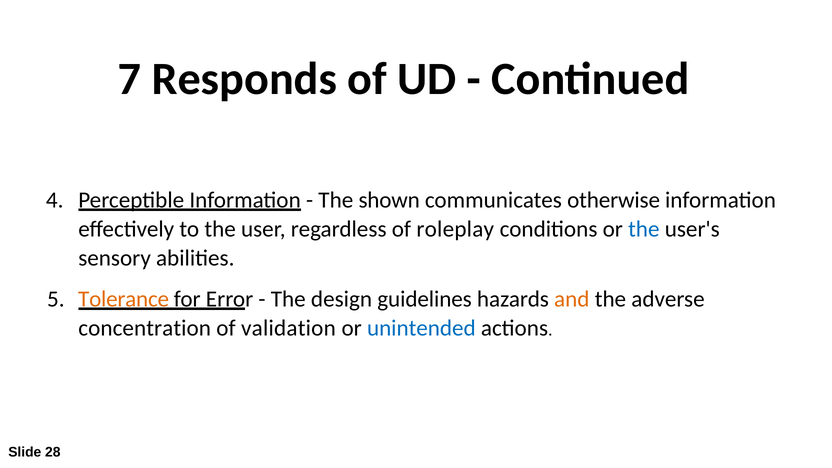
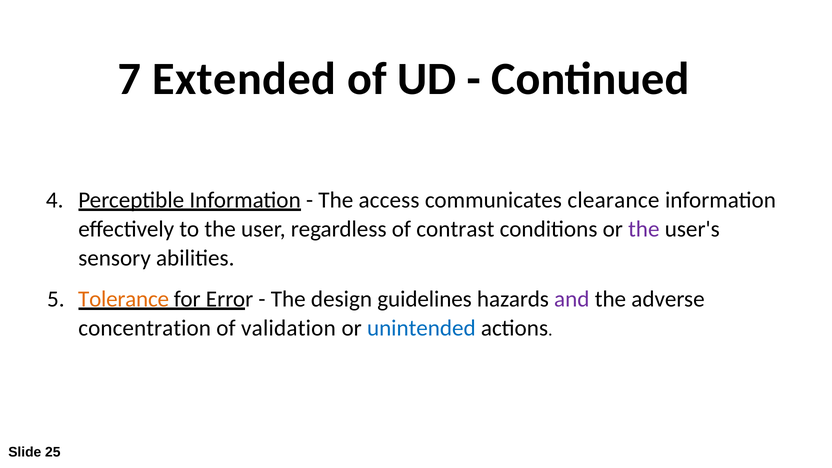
Responds: Responds -> Extended
shown: shown -> access
otherwise: otherwise -> clearance
roleplay: roleplay -> contrast
the at (644, 229) colour: blue -> purple
and colour: orange -> purple
28: 28 -> 25
